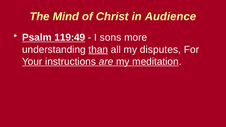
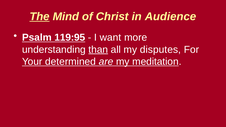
The underline: none -> present
119:49: 119:49 -> 119:95
sons: sons -> want
instructions: instructions -> determined
